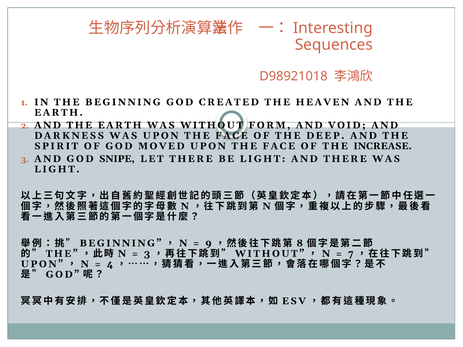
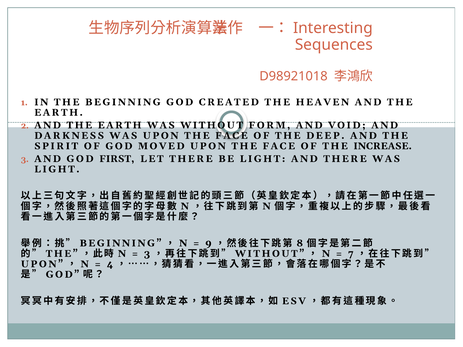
SNIPE: SNIPE -> FIRST
